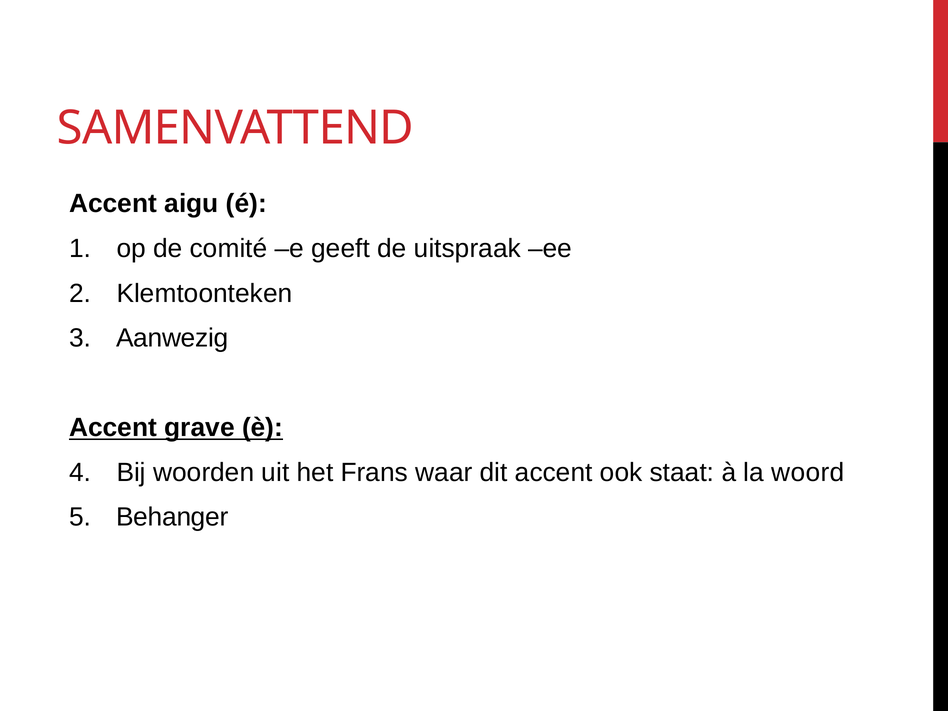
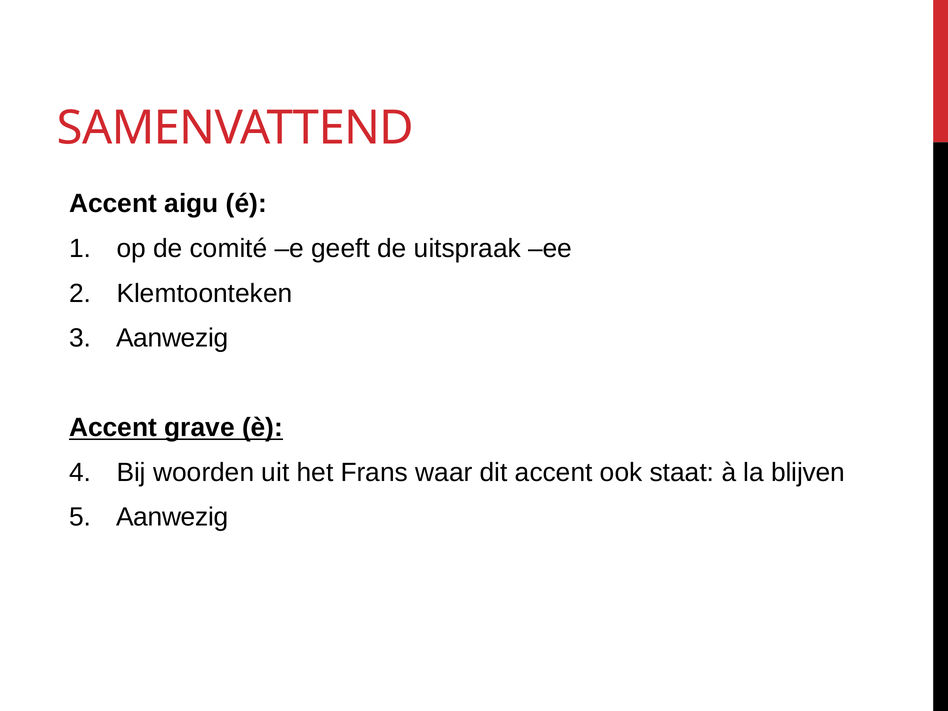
woord: woord -> blijven
Behanger at (172, 517): Behanger -> Aanwezig
